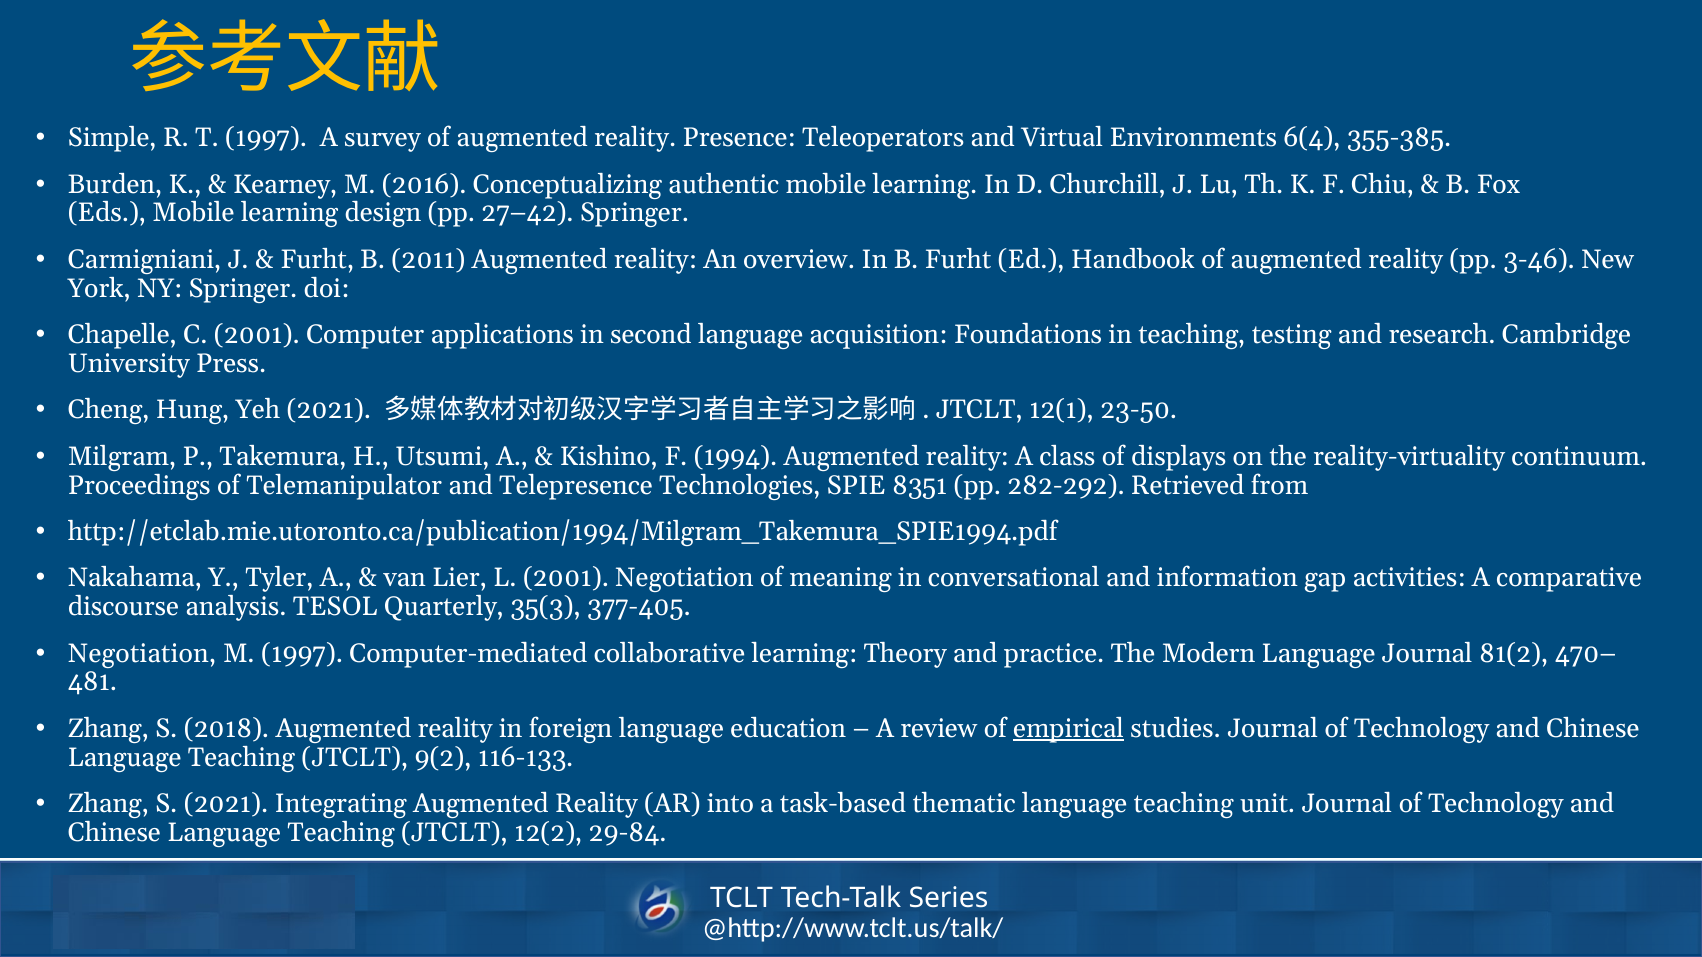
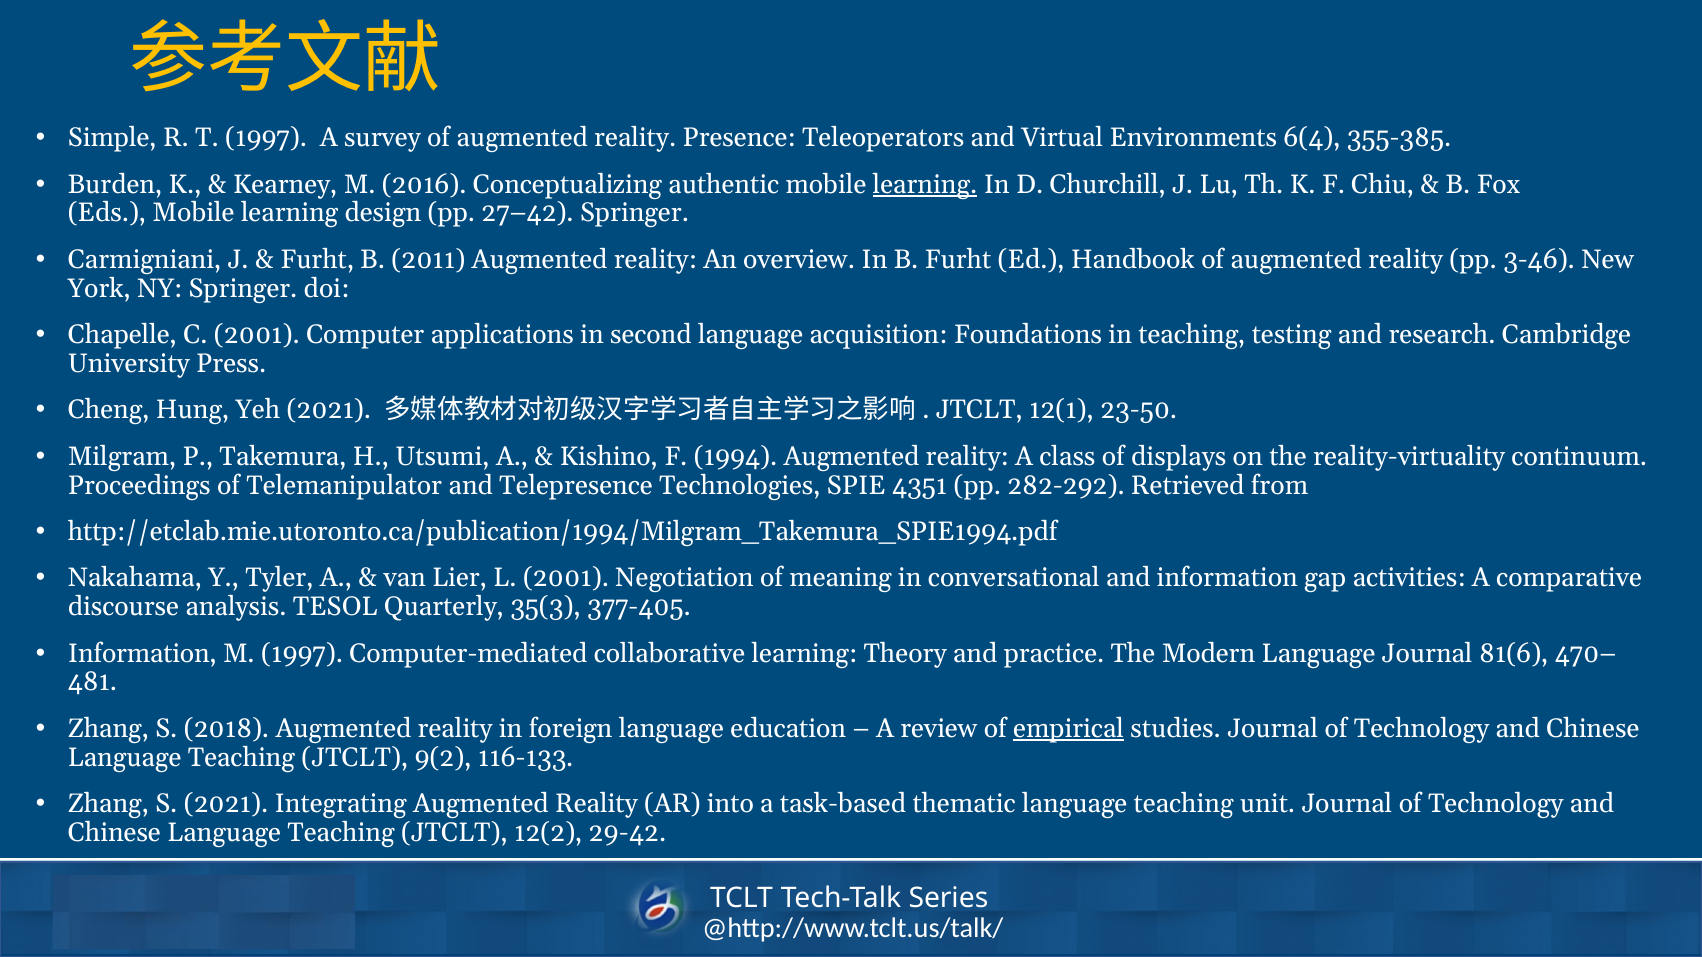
learning at (925, 185) underline: none -> present
8351: 8351 -> 4351
Negotiation at (142, 654): Negotiation -> Information
81(2: 81(2 -> 81(6
29-84: 29-84 -> 29-42
